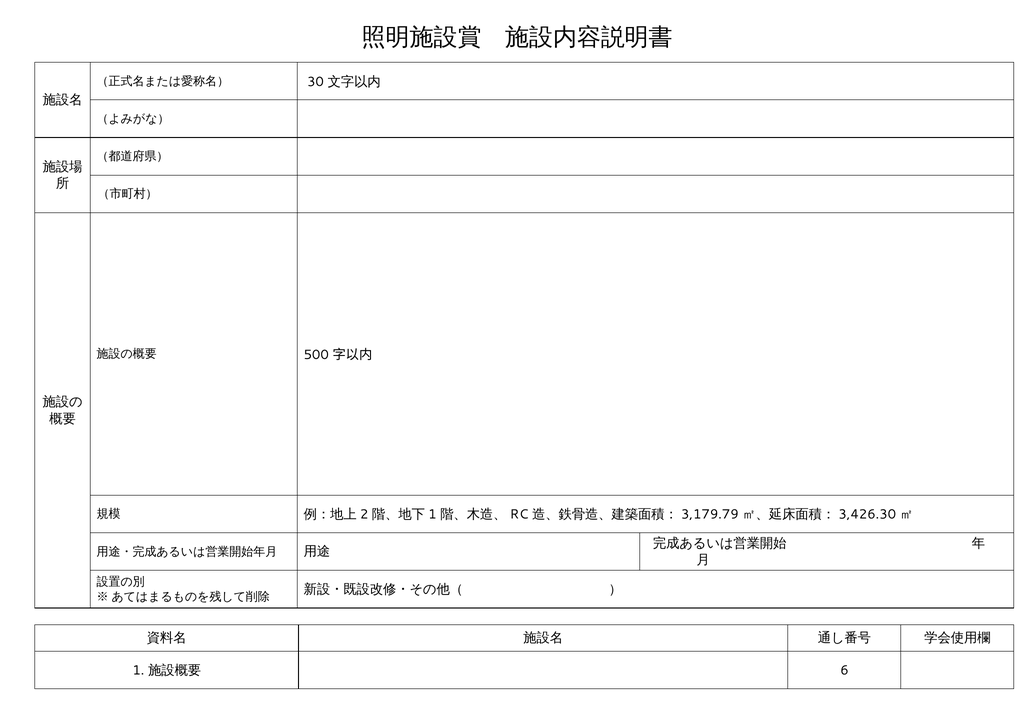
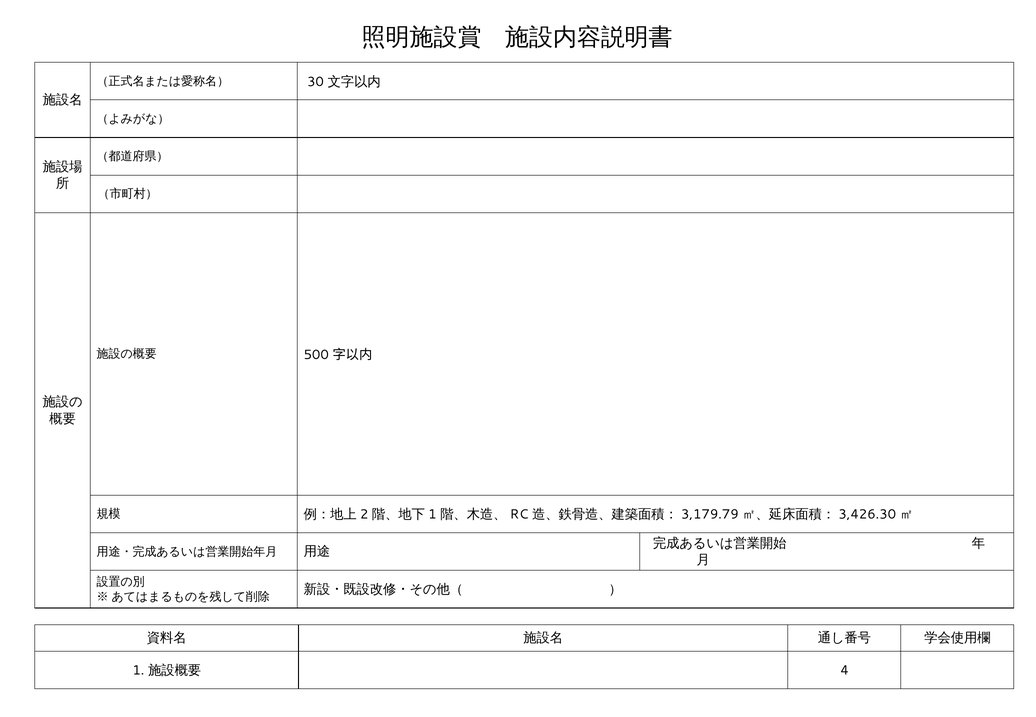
6: 6 -> 4
